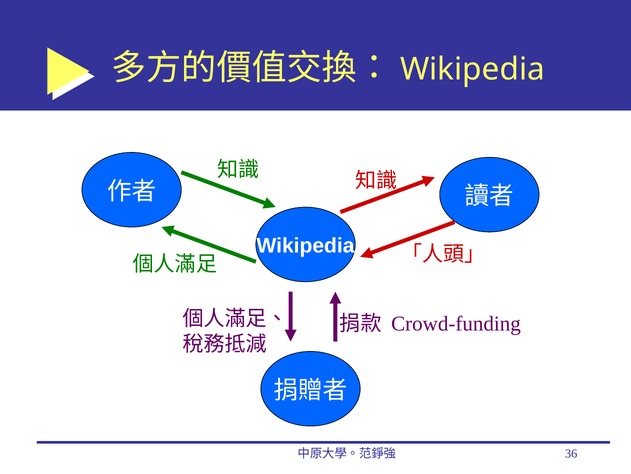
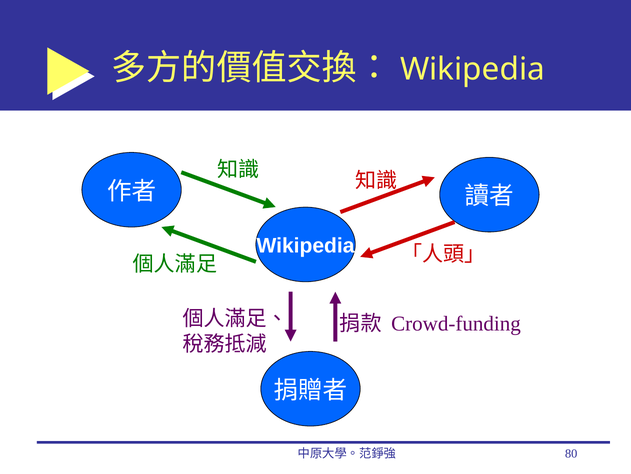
36: 36 -> 80
